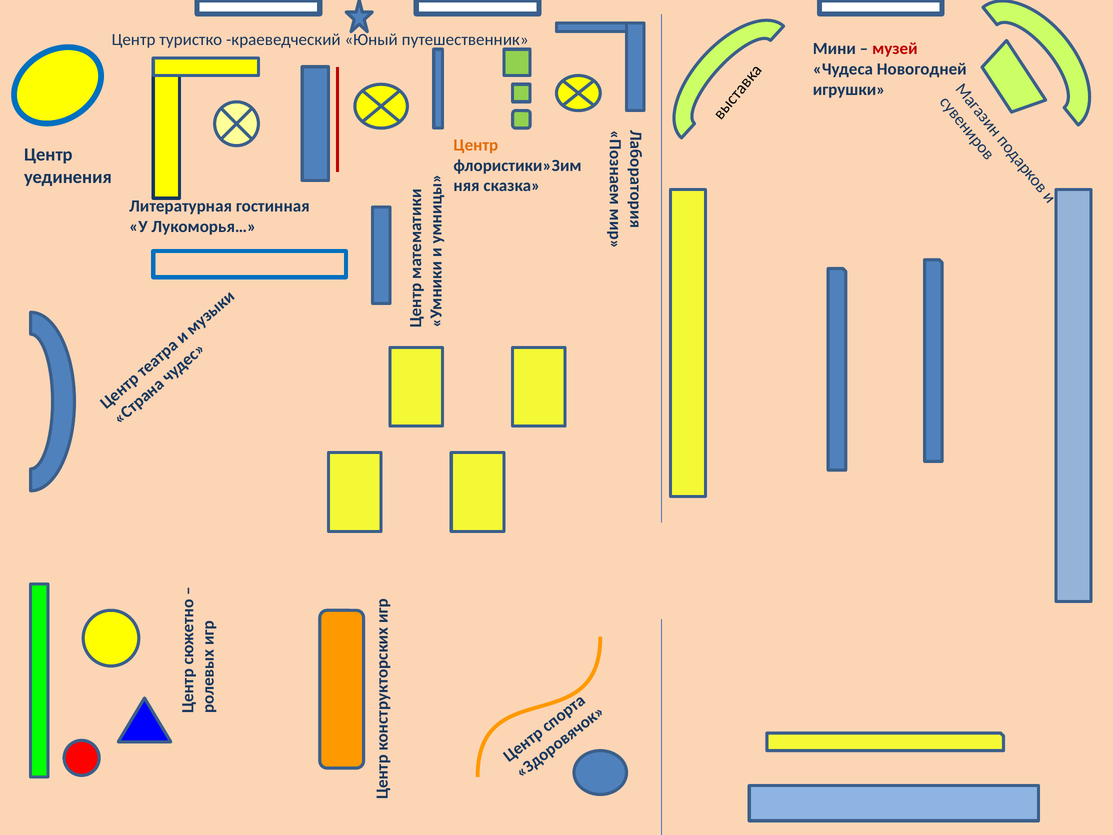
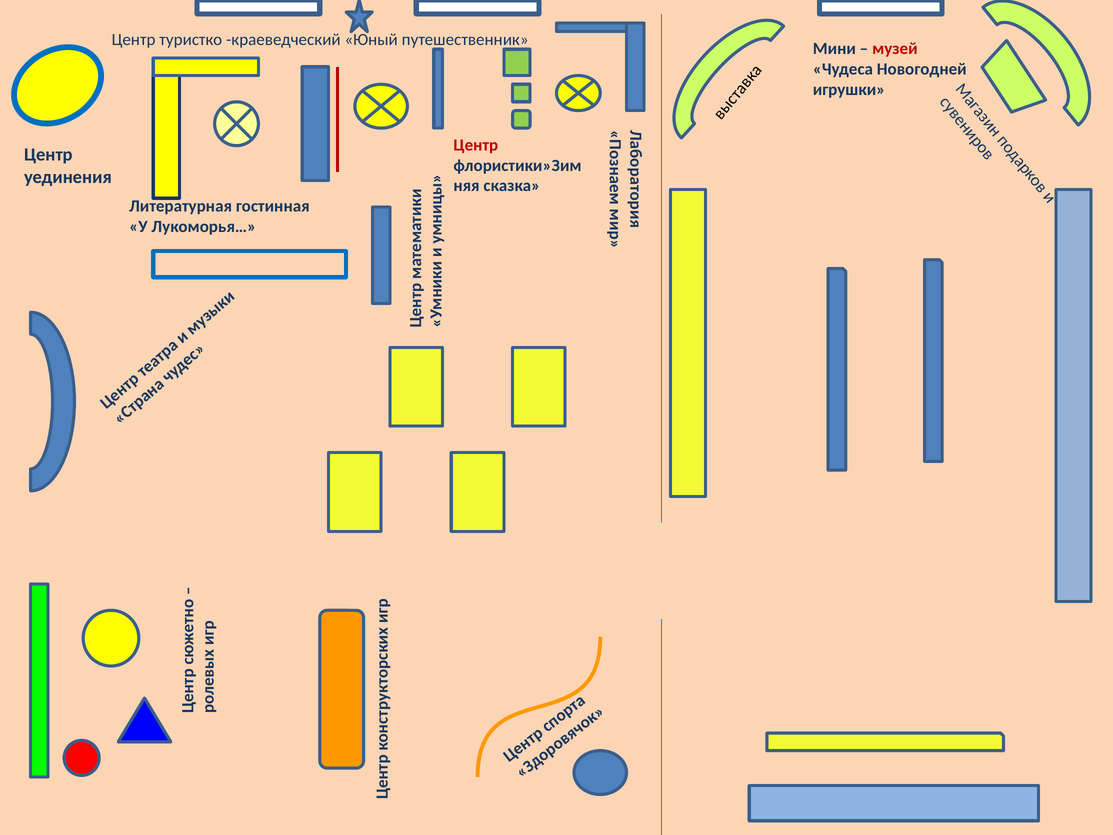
Центр at (476, 145) colour: orange -> red
